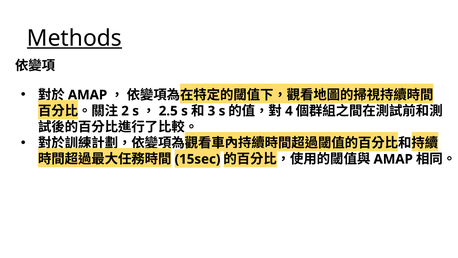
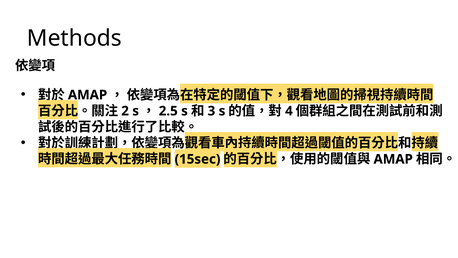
Methods underline: present -> none
